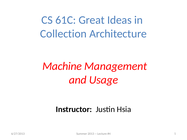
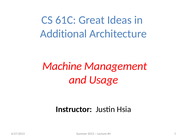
Collection: Collection -> Additional
